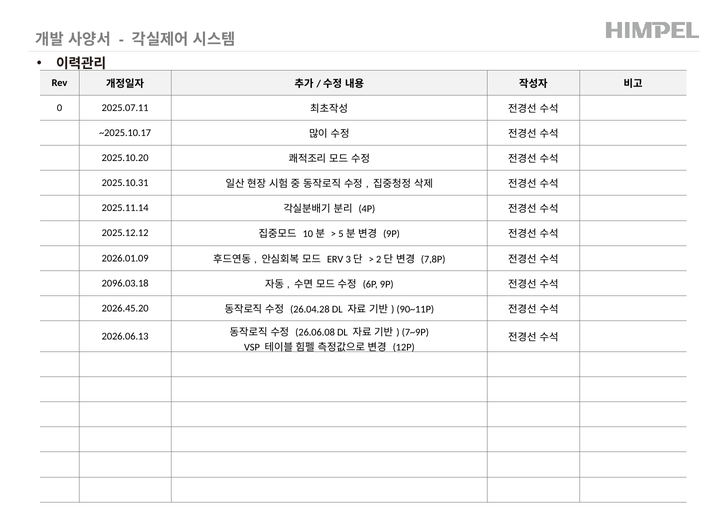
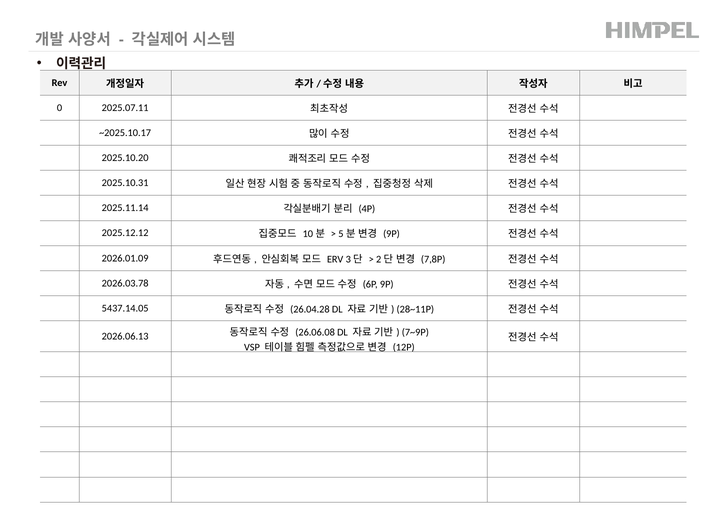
2096.03.18: 2096.03.18 -> 2026.03.78
2026.45.20: 2026.45.20 -> 5437.14.05
90~11P: 90~11P -> 28~11P
